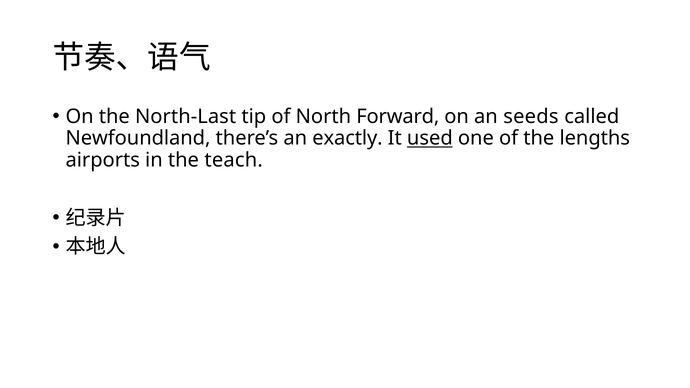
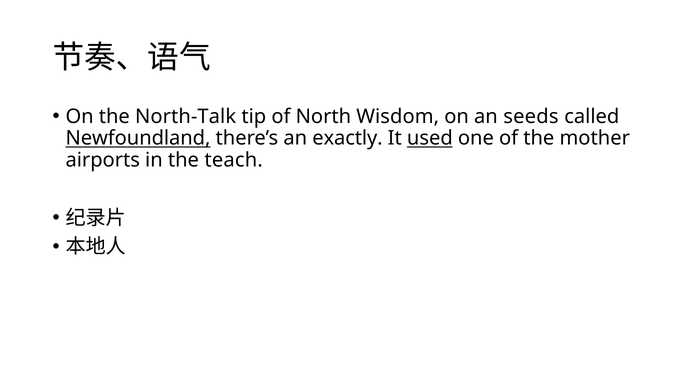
North-Last: North-Last -> North-Talk
Forward: Forward -> Wisdom
Newfoundland underline: none -> present
lengths: lengths -> mother
